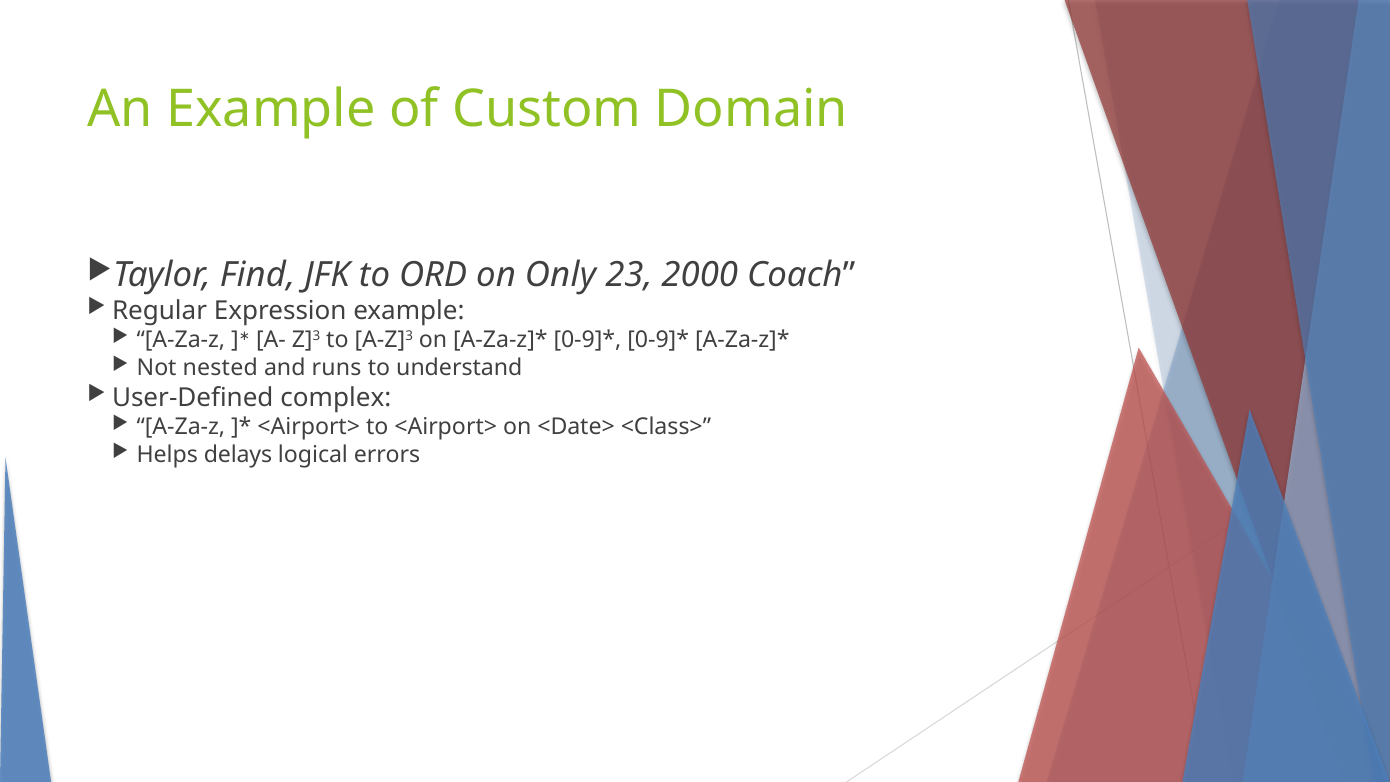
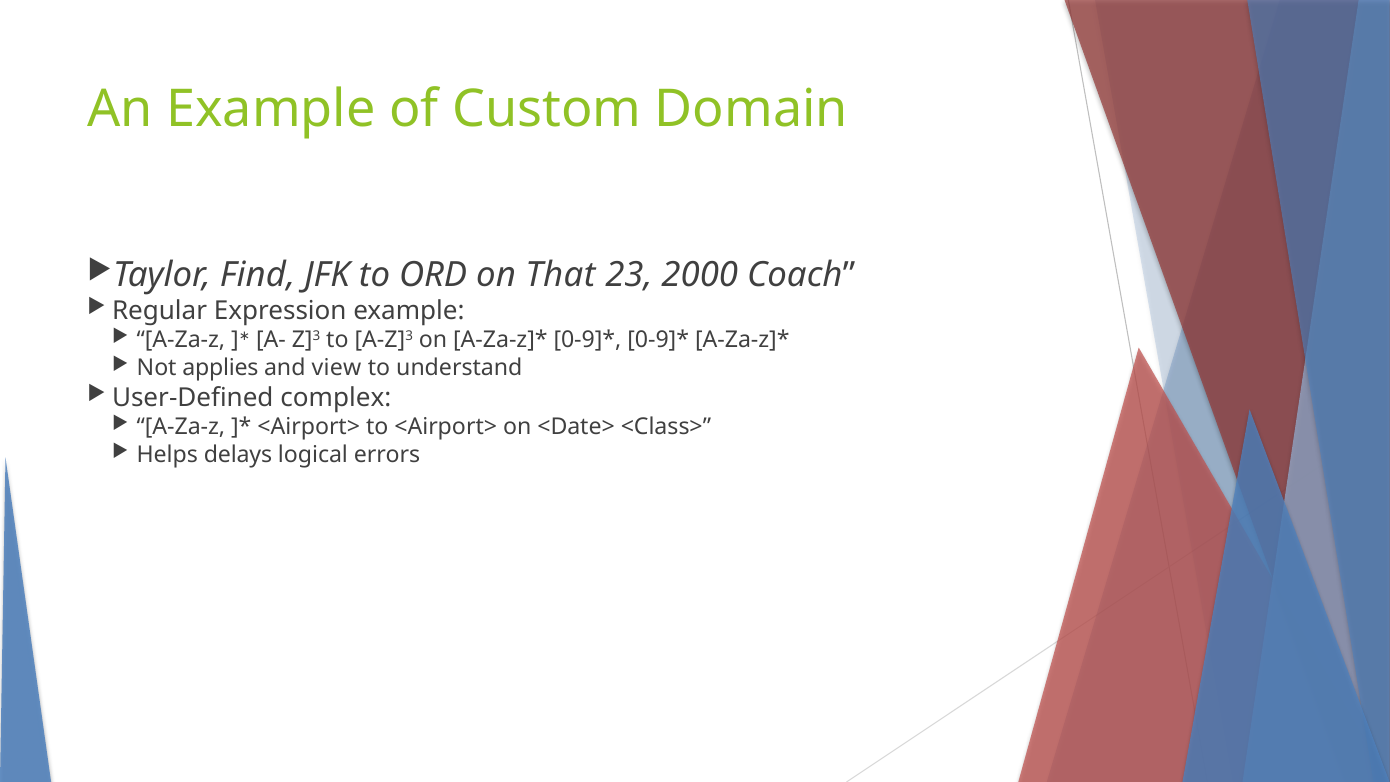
Only: Only -> That
nested: nested -> applies
runs: runs -> view
